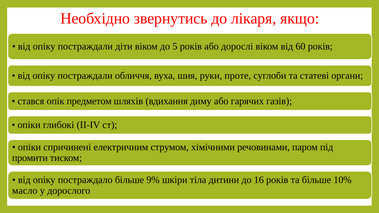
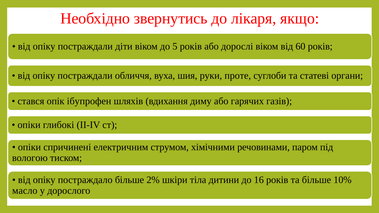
предметом: предметом -> ібупрофен
промити: промити -> вологою
9%: 9% -> 2%
